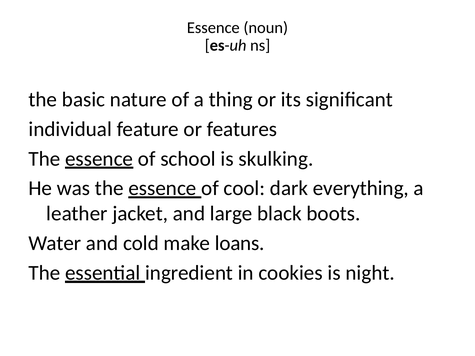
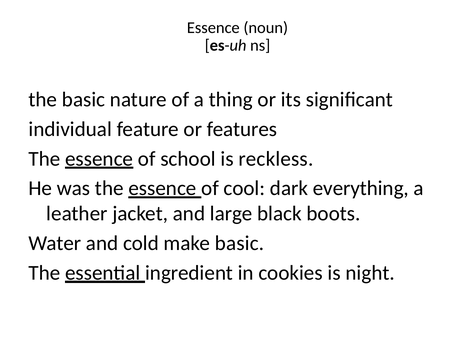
skulking: skulking -> reckless
make loans: loans -> basic
